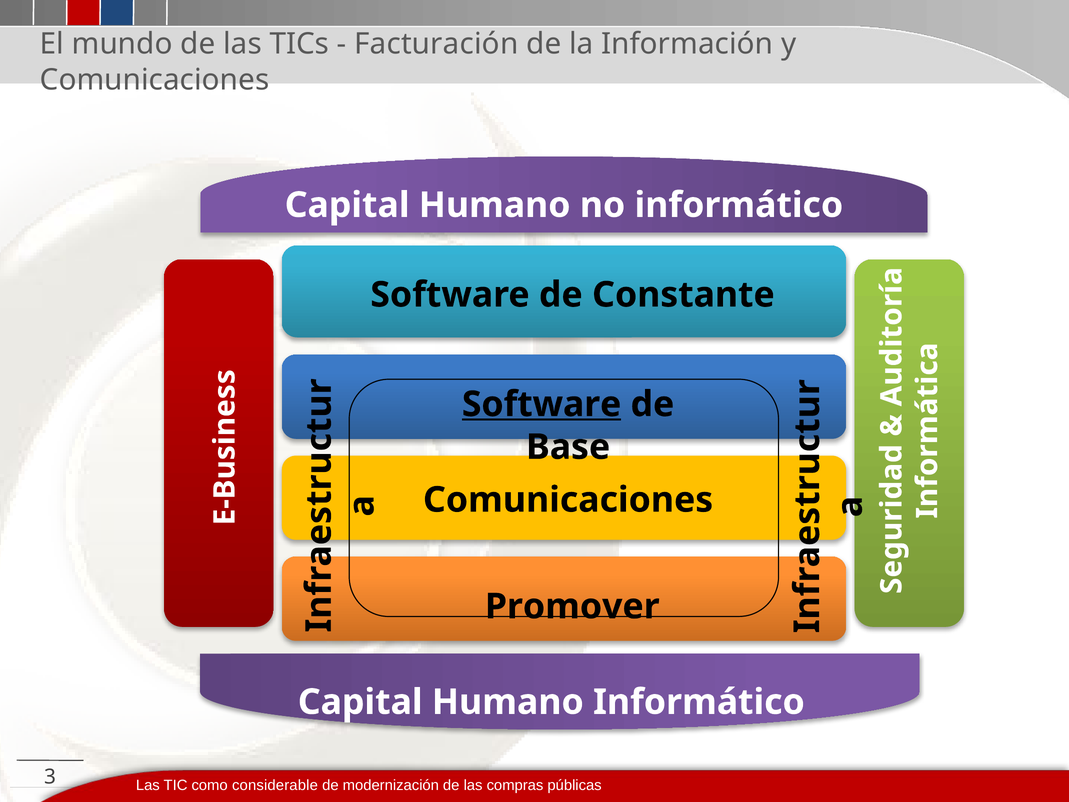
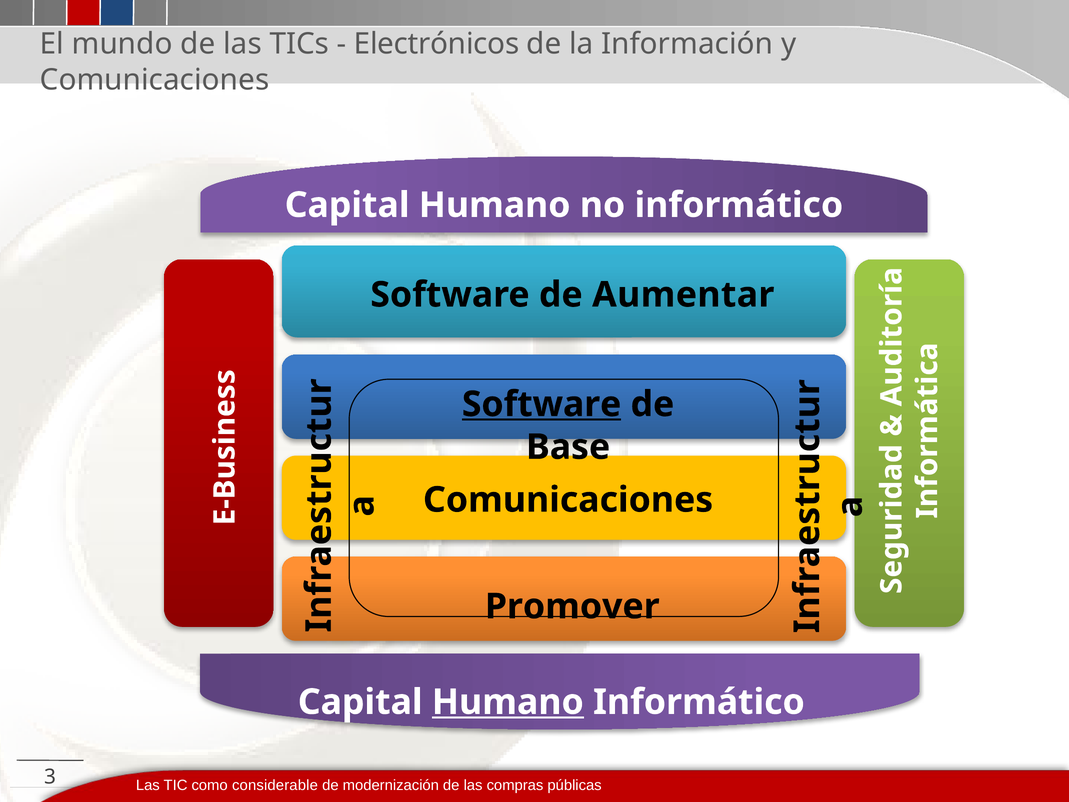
Facturación: Facturación -> Electrónicos
Constante: Constante -> Aumentar
Humano at (508, 702) underline: none -> present
